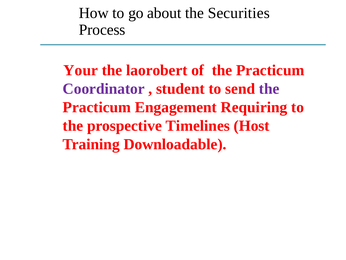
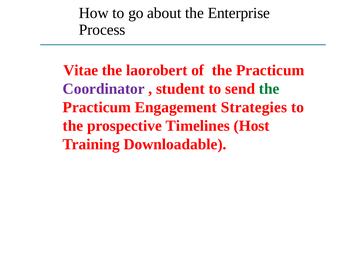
Securities: Securities -> Enterprise
Your: Your -> Vitae
the at (269, 89) colour: purple -> green
Requiring: Requiring -> Strategies
